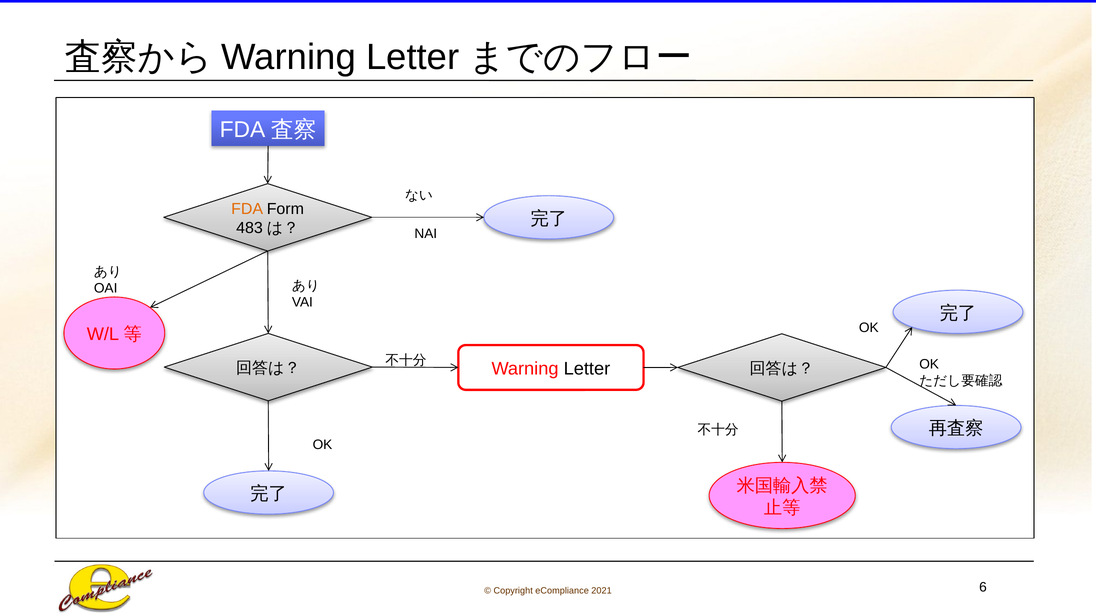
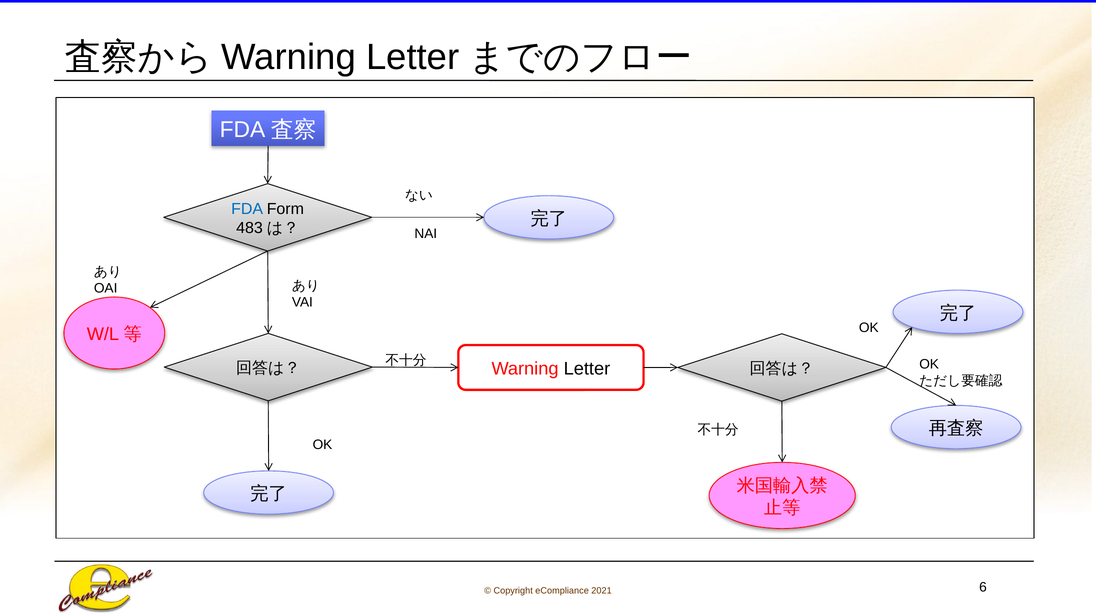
FDA colour: orange -> blue
